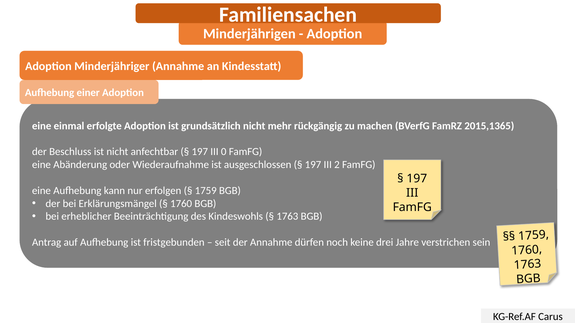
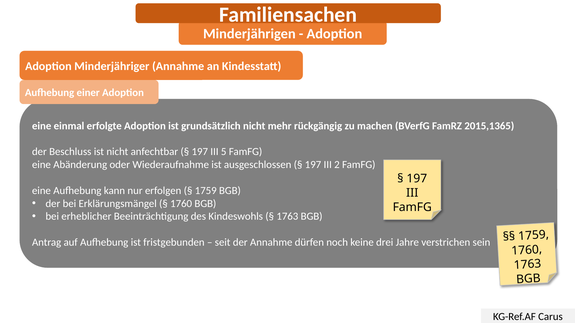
0: 0 -> 5
